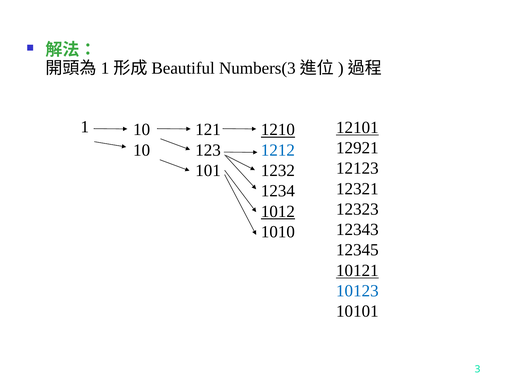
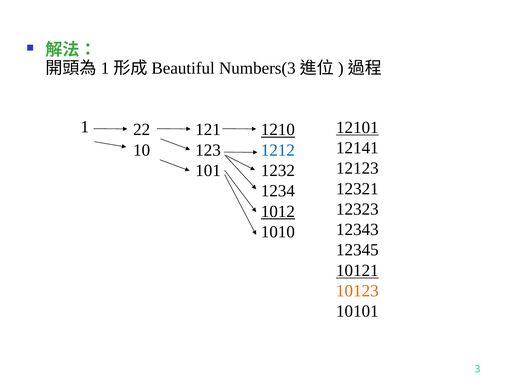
1 10: 10 -> 22
12921: 12921 -> 12141
10123 colour: blue -> orange
